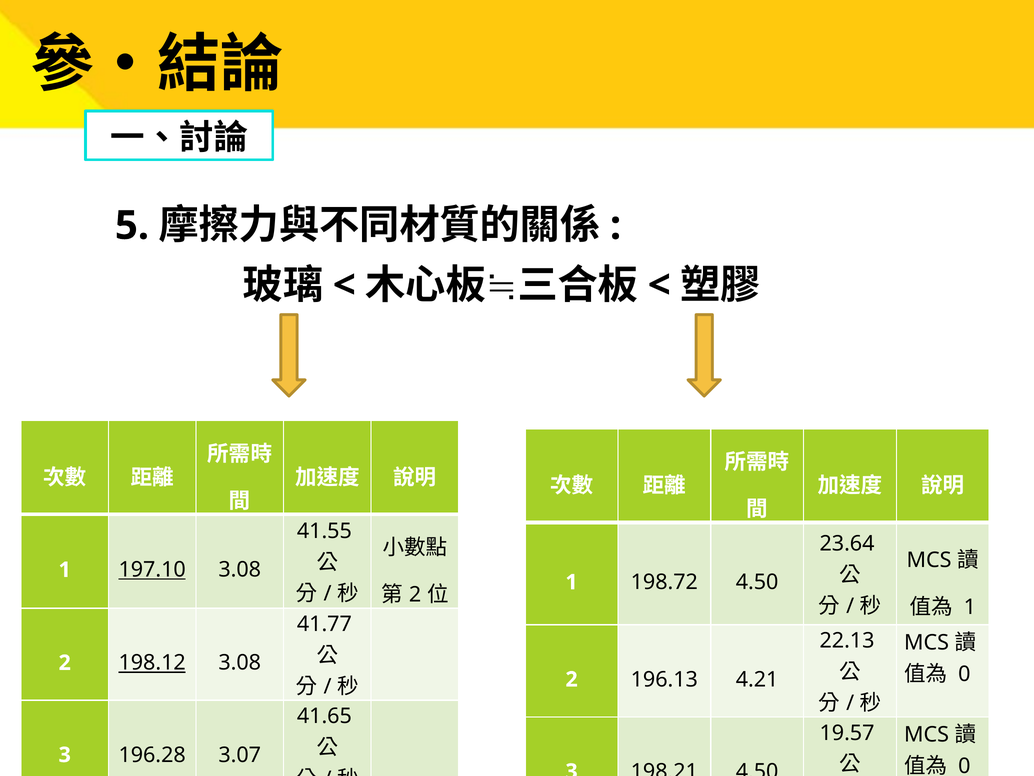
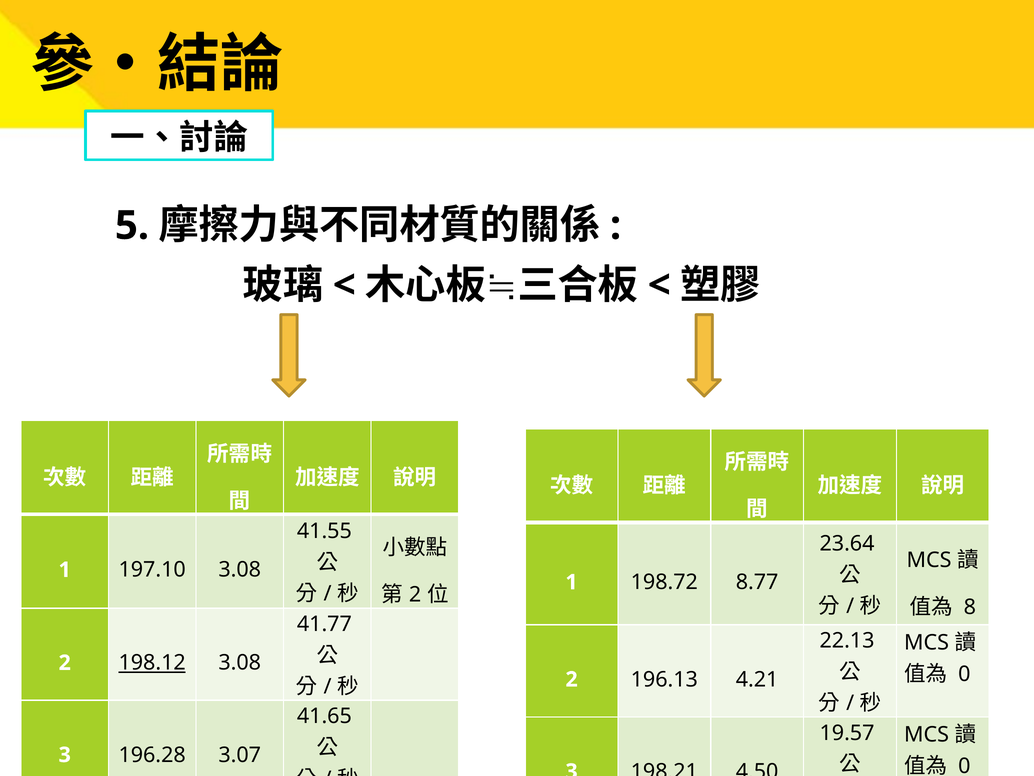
197.10 underline: present -> none
198.72 4.50: 4.50 -> 8.77
1 at (970, 607): 1 -> 8
